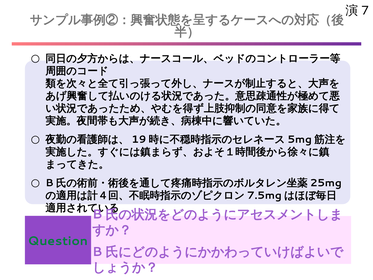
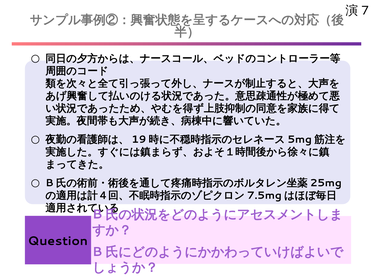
Question colour: green -> black
